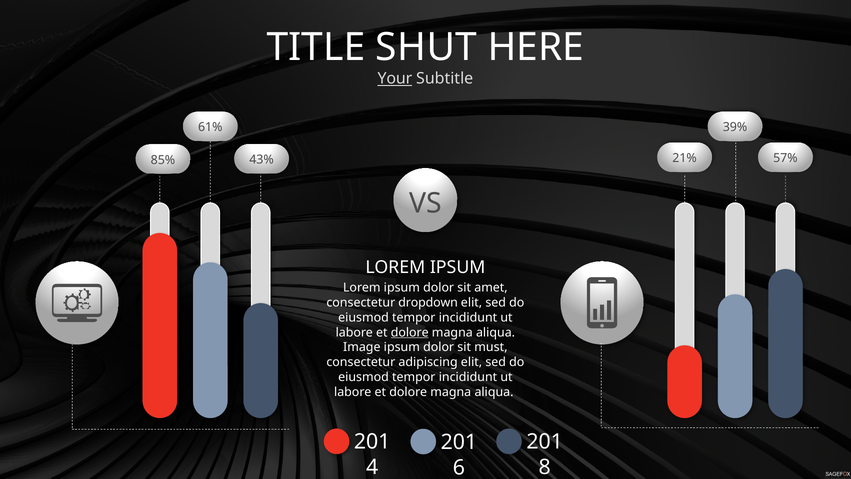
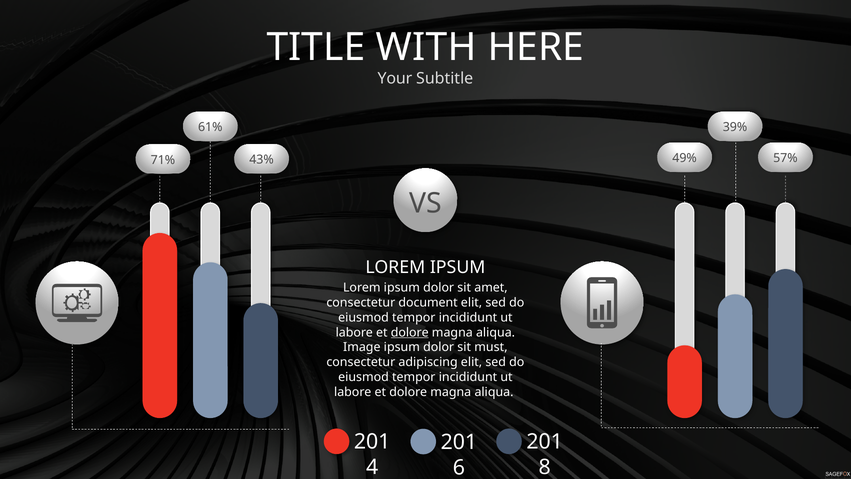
SHUT: SHUT -> WITH
Your underline: present -> none
21%: 21% -> 49%
85%: 85% -> 71%
dropdown: dropdown -> document
